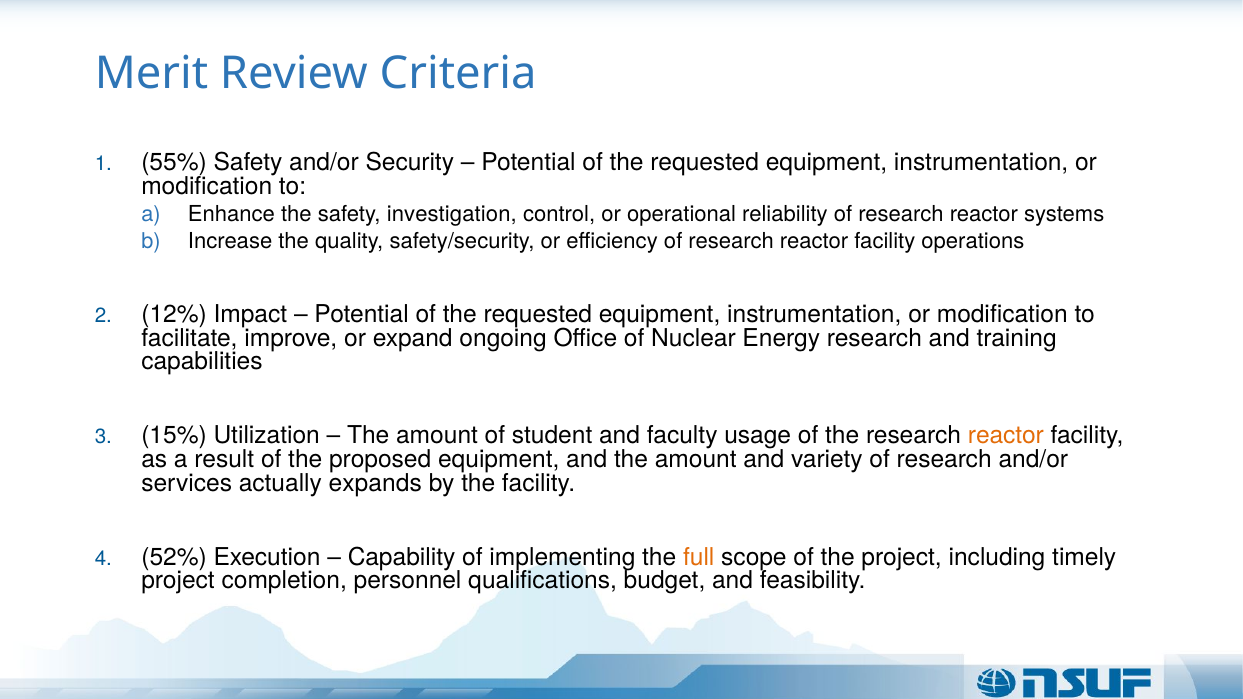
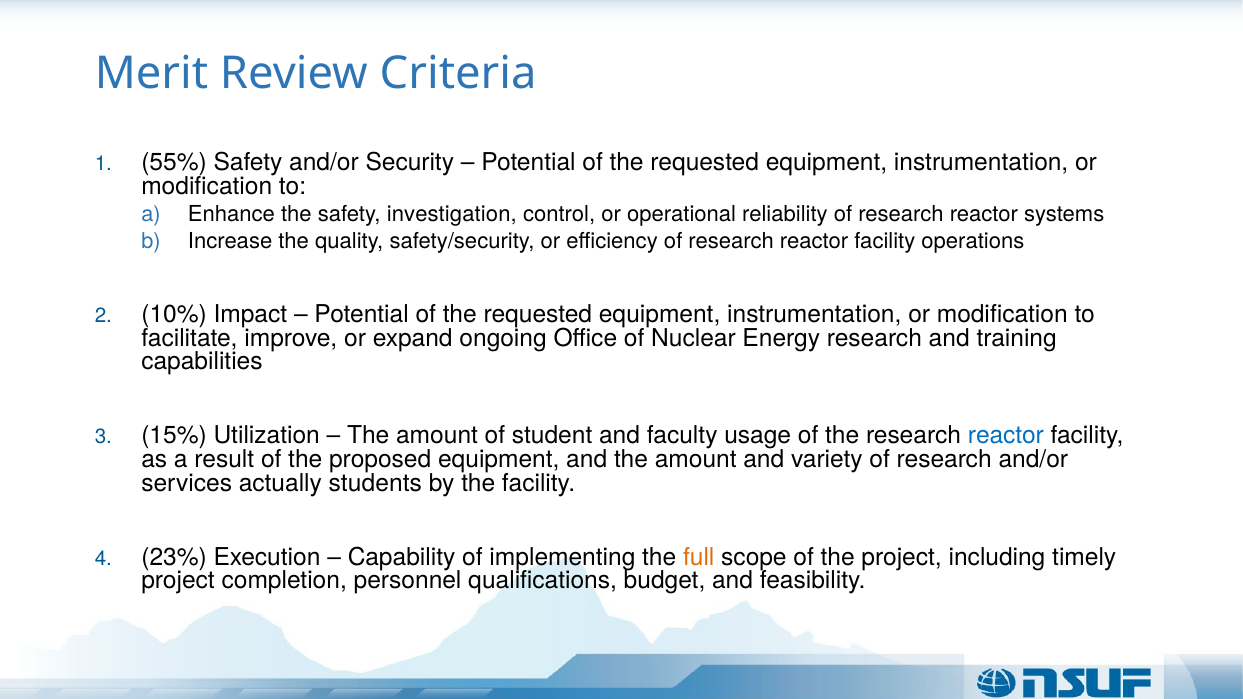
12%: 12% -> 10%
reactor at (1006, 436) colour: orange -> blue
expands: expands -> students
52%: 52% -> 23%
